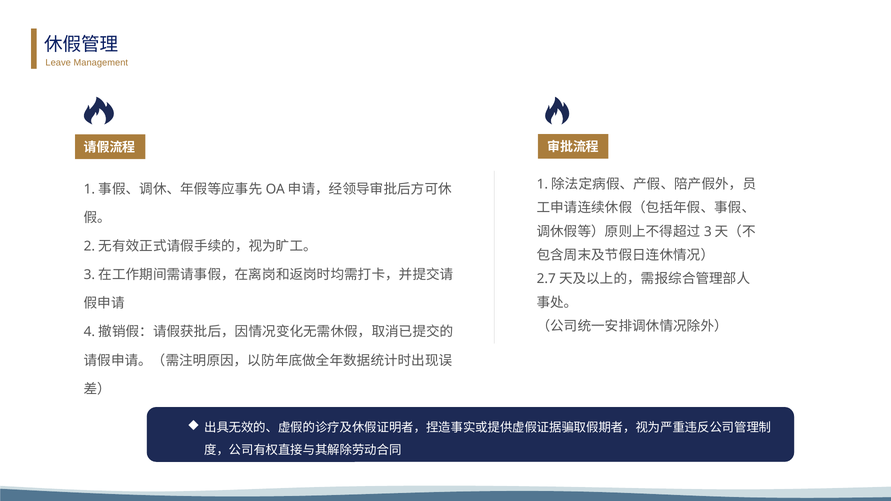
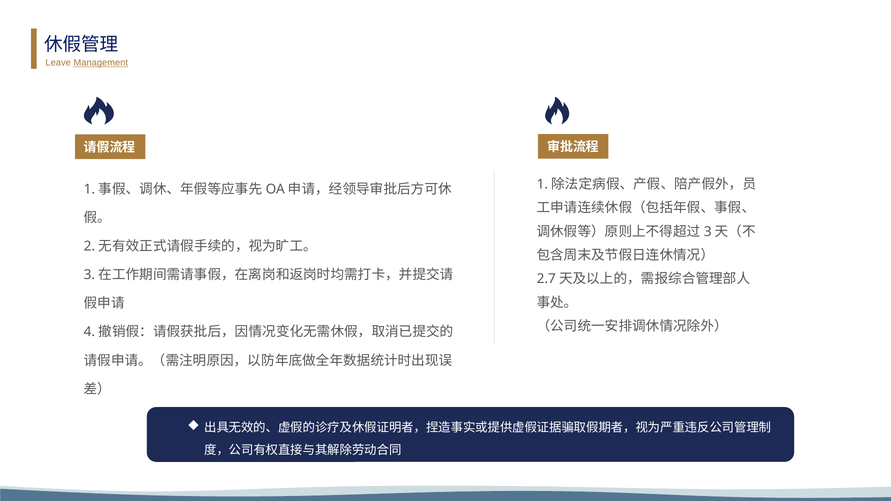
Management underline: none -> present
